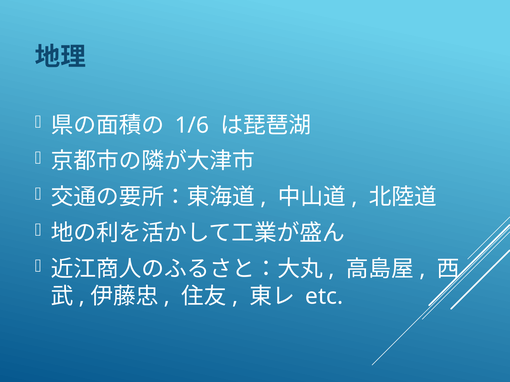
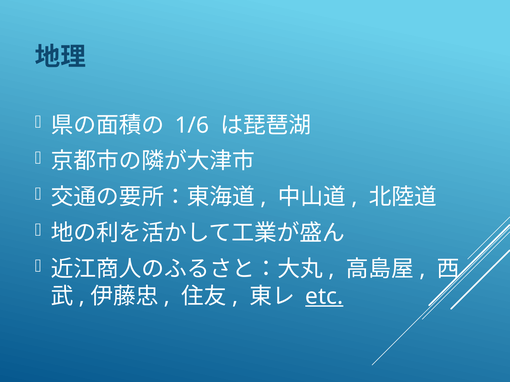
etc underline: none -> present
